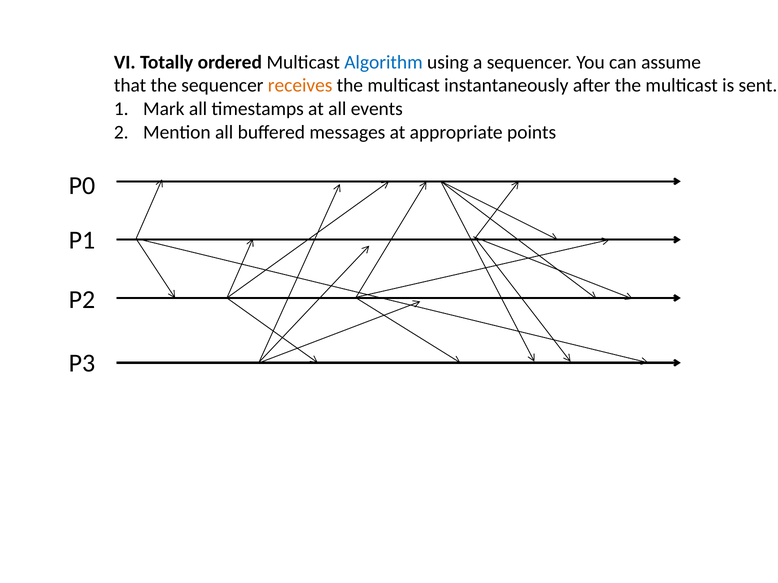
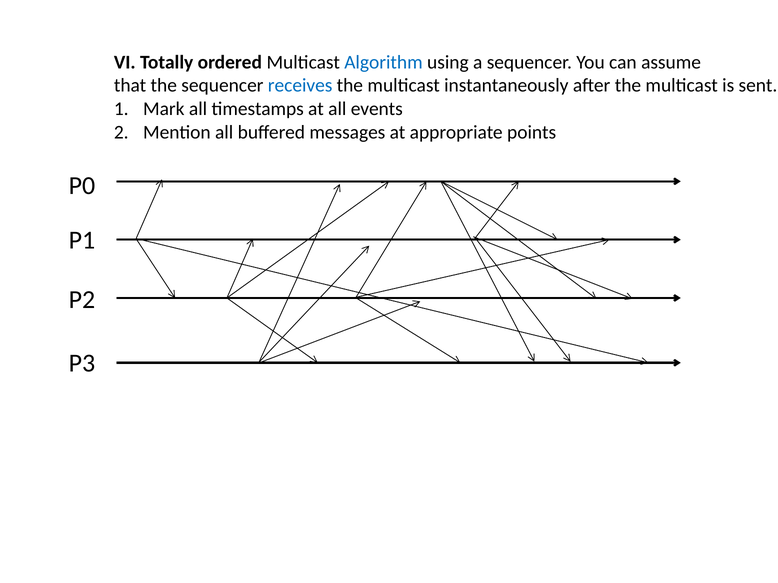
receives colour: orange -> blue
